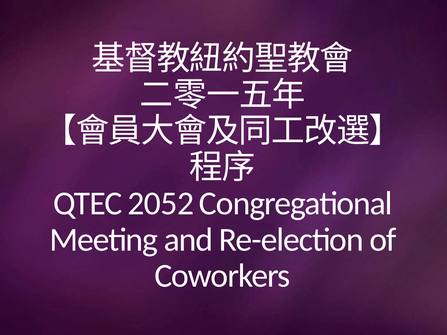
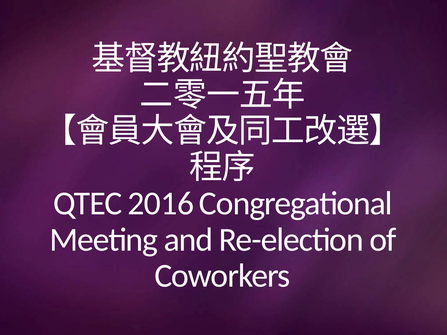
2052: 2052 -> 2016
